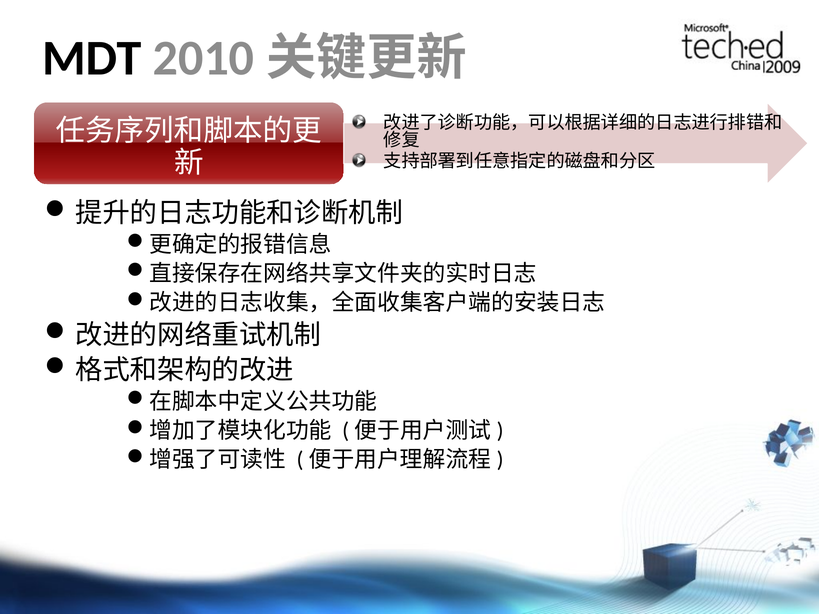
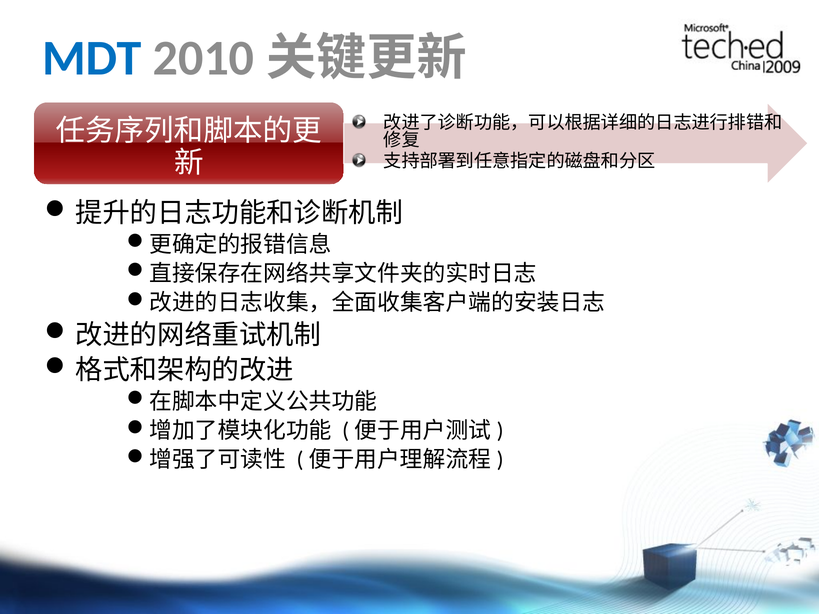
MDT colour: black -> blue
